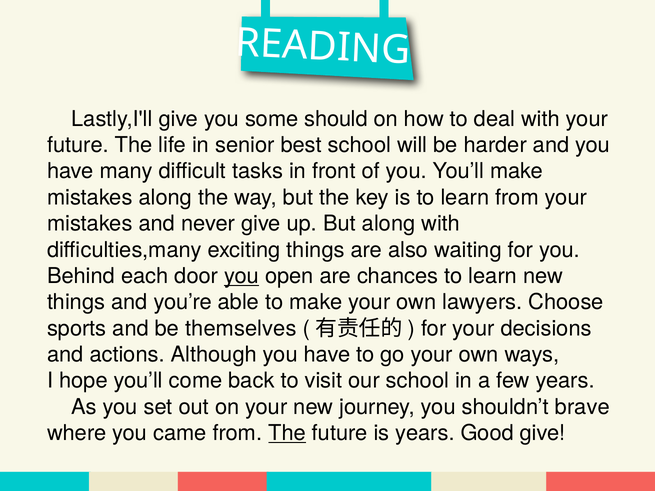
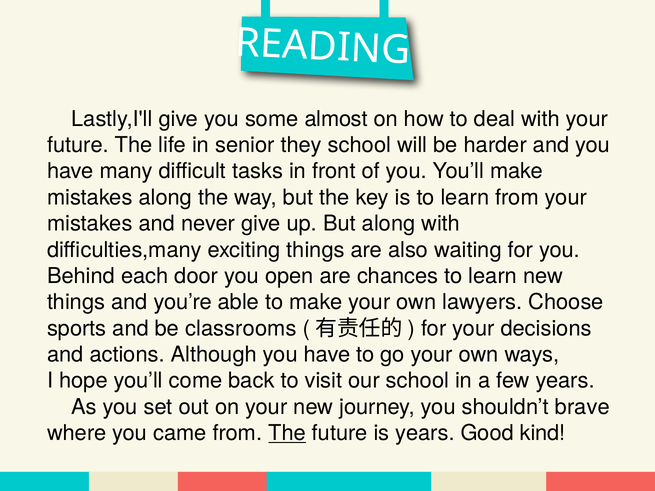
should: should -> almost
best: best -> they
you at (242, 276) underline: present -> none
themselves: themselves -> classrooms
Good give: give -> kind
